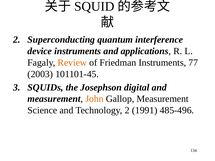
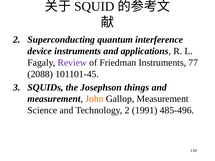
Review colour: orange -> purple
2003: 2003 -> 2088
digital: digital -> things
